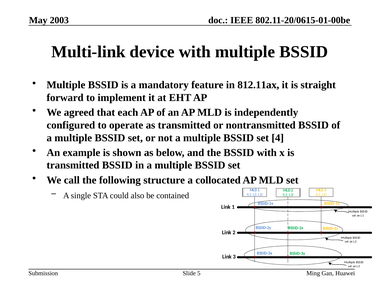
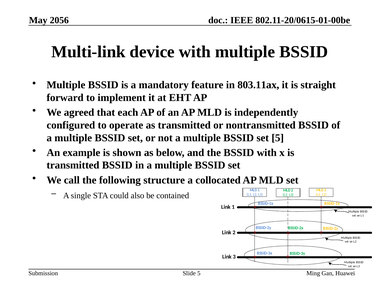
2003: 2003 -> 2056
812.11ax: 812.11ax -> 803.11ax
set 4: 4 -> 5
